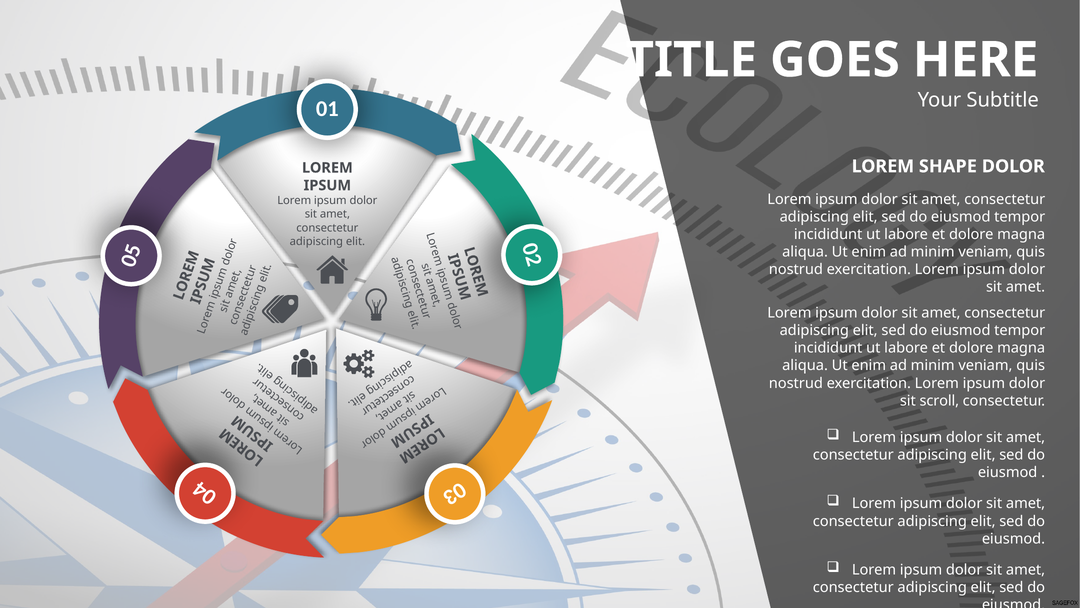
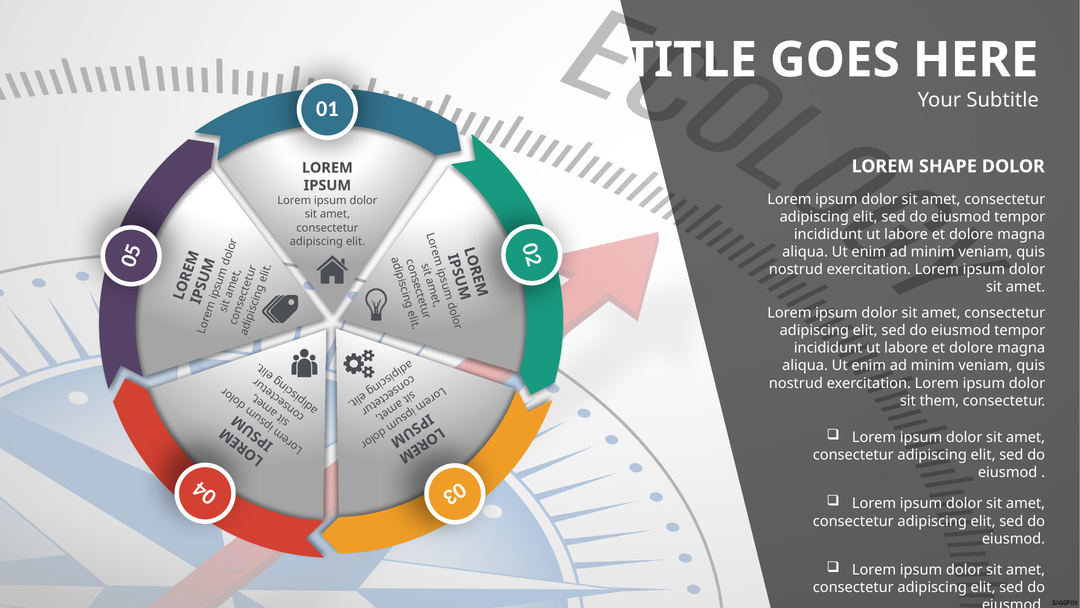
scroll: scroll -> them
